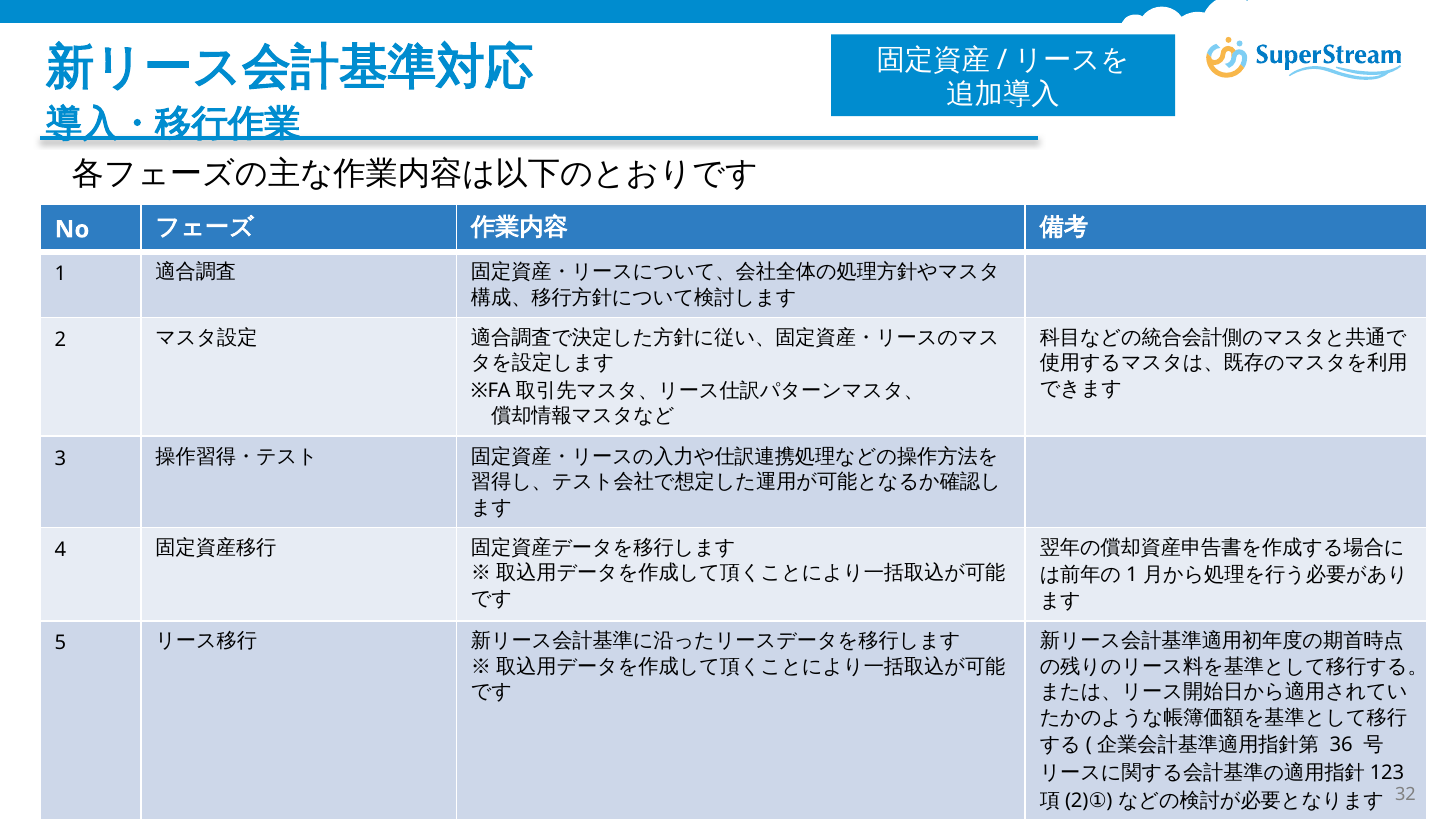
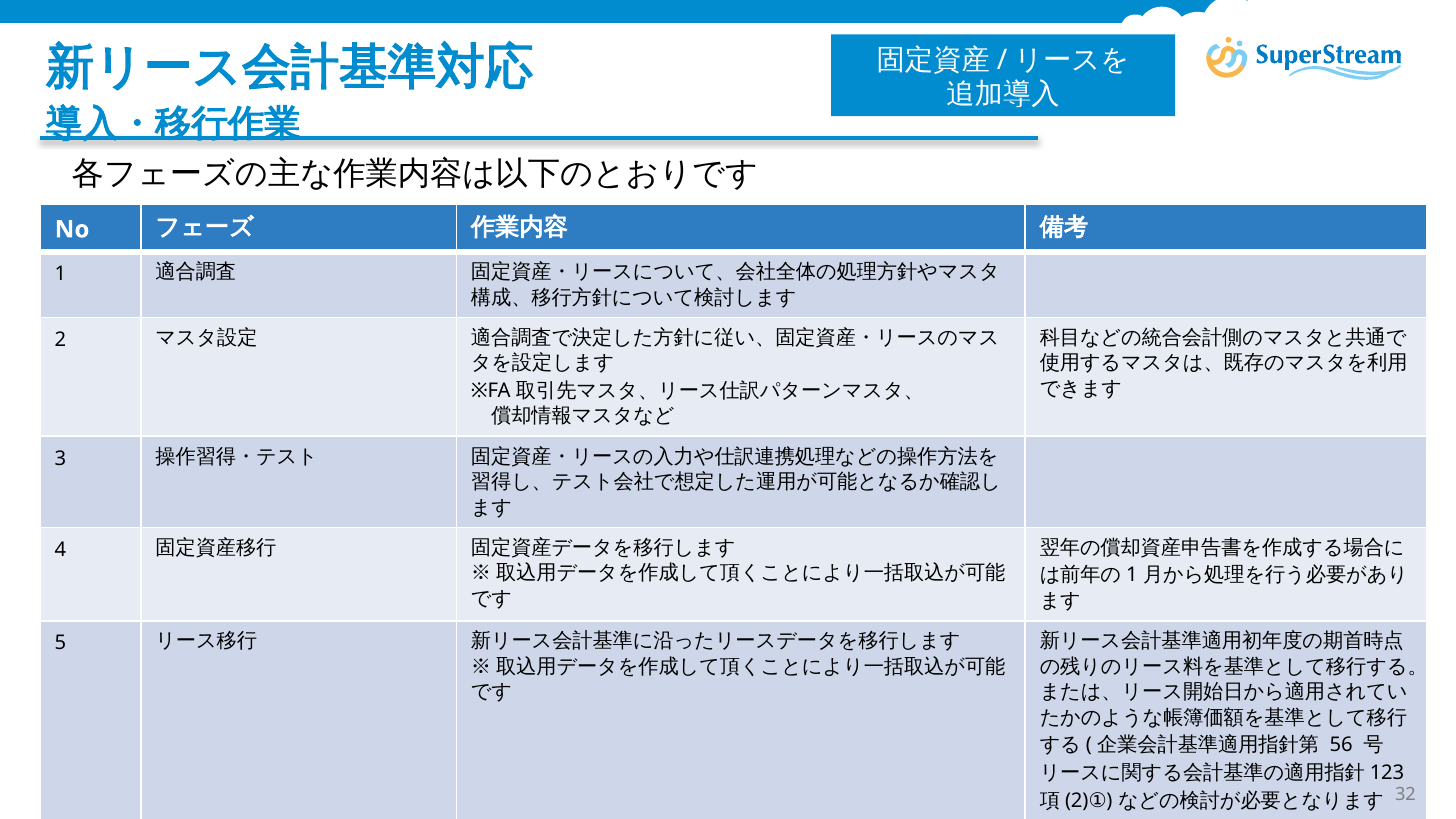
36: 36 -> 56
